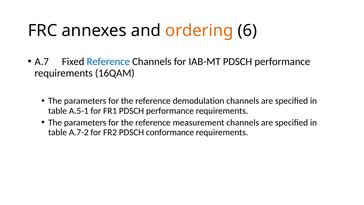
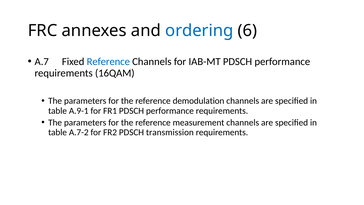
ordering colour: orange -> blue
A.5-1: A.5-1 -> A.9-1
conformance: conformance -> transmission
